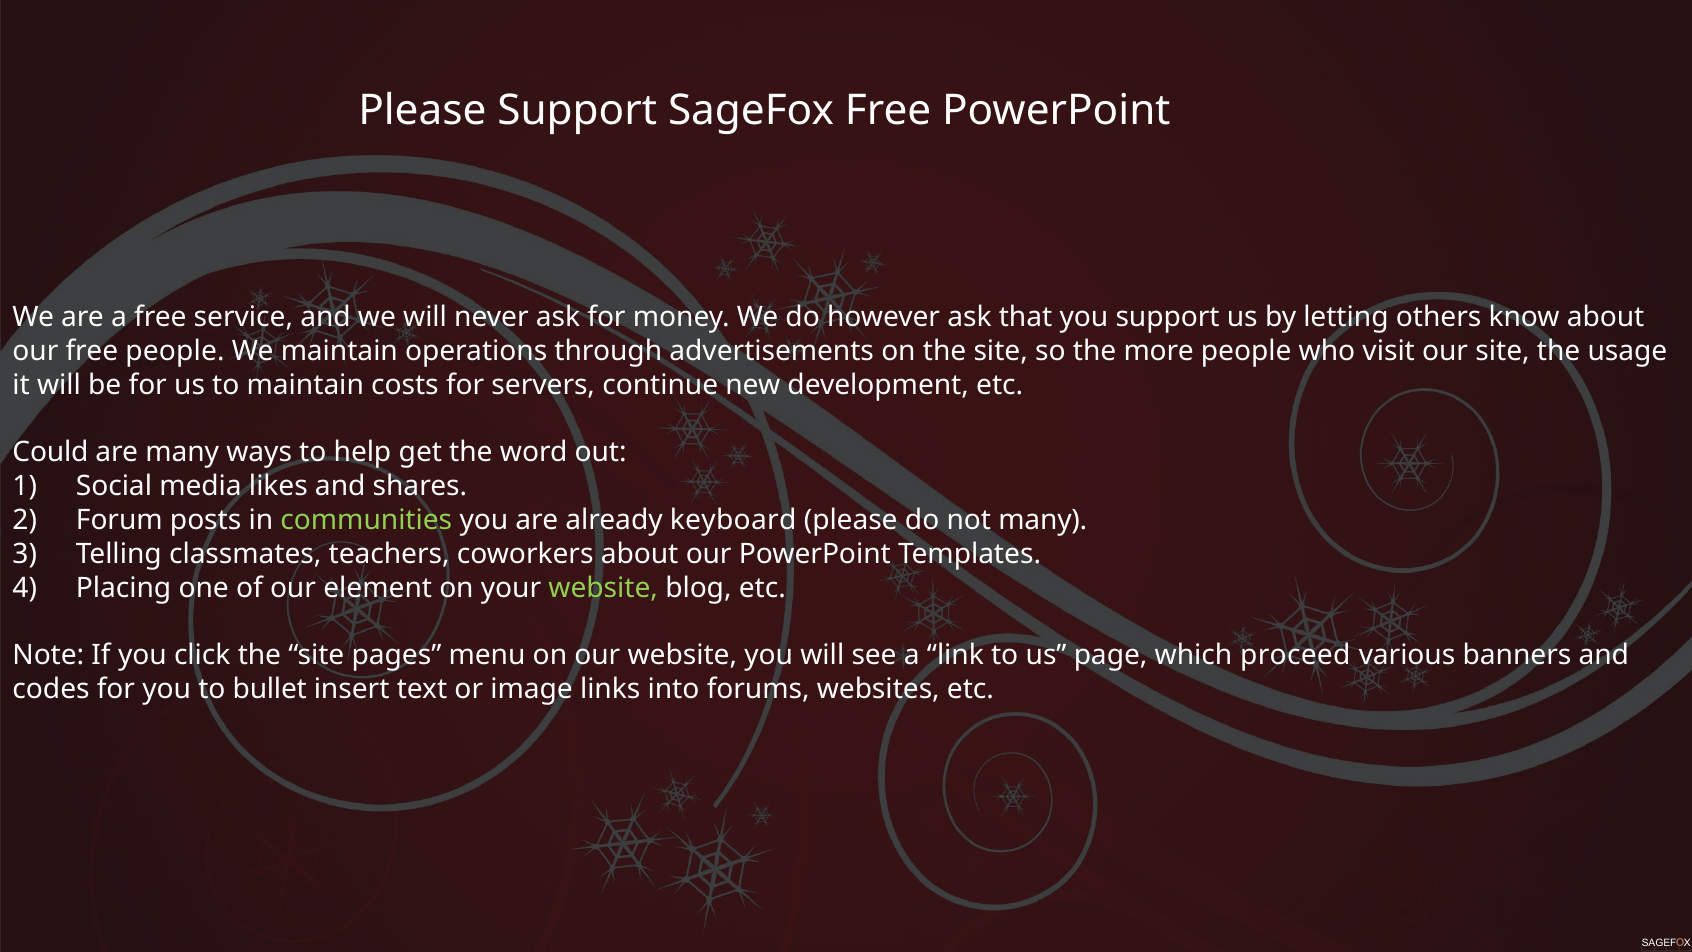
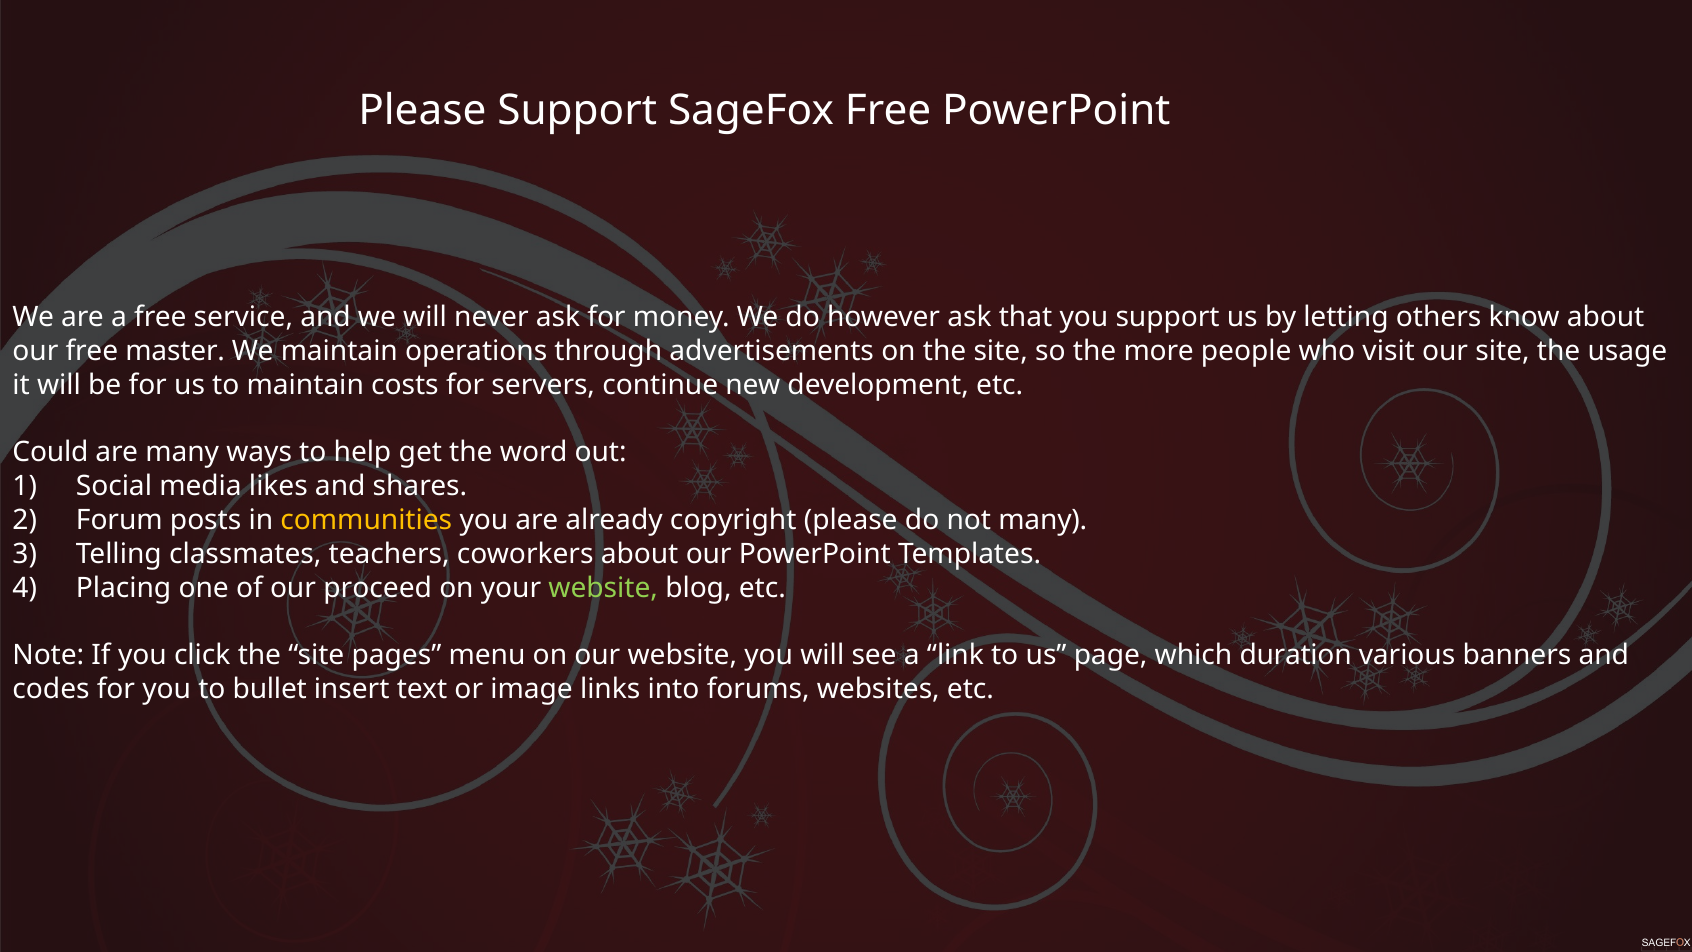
free people: people -> master
communities colour: light green -> yellow
keyboard: keyboard -> copyright
element: element -> proceed
proceed: proceed -> duration
